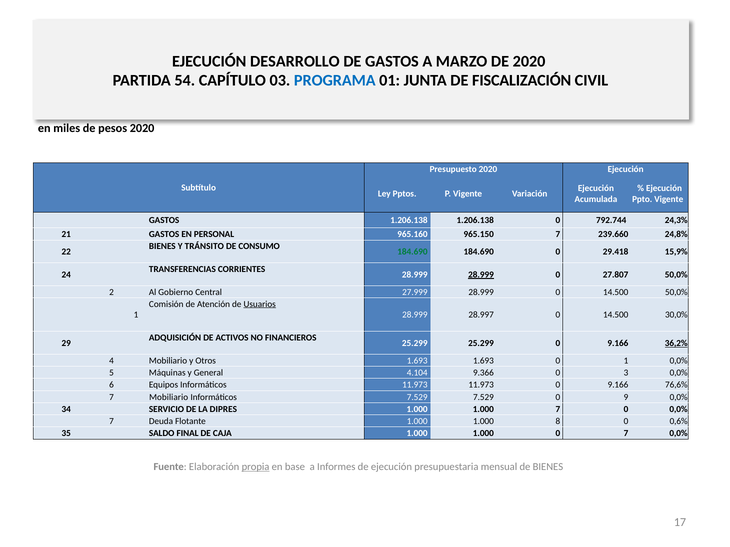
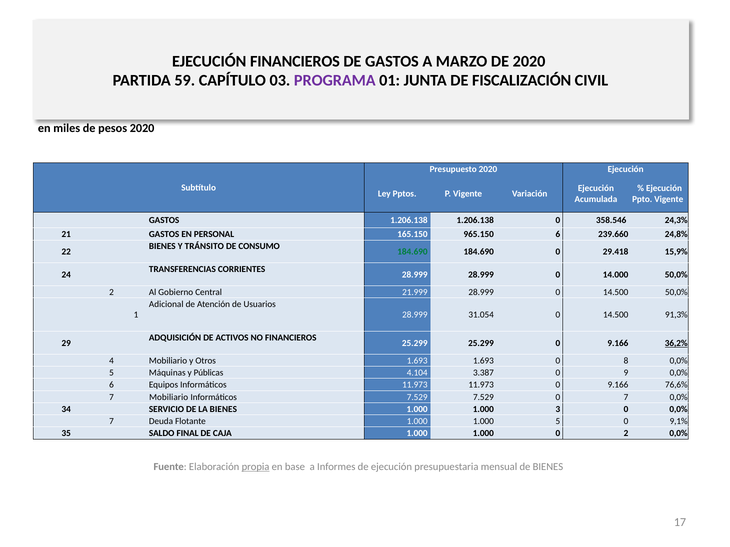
EJECUCIÓN DESARROLLO: DESARROLLO -> FINANCIEROS
54: 54 -> 59
PROGRAMA colour: blue -> purple
792.744: 792.744 -> 358.546
965.160: 965.160 -> 165.150
965.150 7: 7 -> 6
28.999 at (481, 275) underline: present -> none
27.807: 27.807 -> 14.000
27.999: 27.999 -> 21.999
Comisión: Comisión -> Adicional
Usuarios underline: present -> none
28.997: 28.997 -> 31.054
30,0%: 30,0% -> 91,3%
0 1: 1 -> 8
General: General -> Públicas
9.366: 9.366 -> 3.387
3: 3 -> 9
0 9: 9 -> 7
LA DIPRES: DIPRES -> BIENES
1.000 7: 7 -> 3
1.000 8: 8 -> 5
0,6%: 0,6% -> 9,1%
0 7: 7 -> 2
